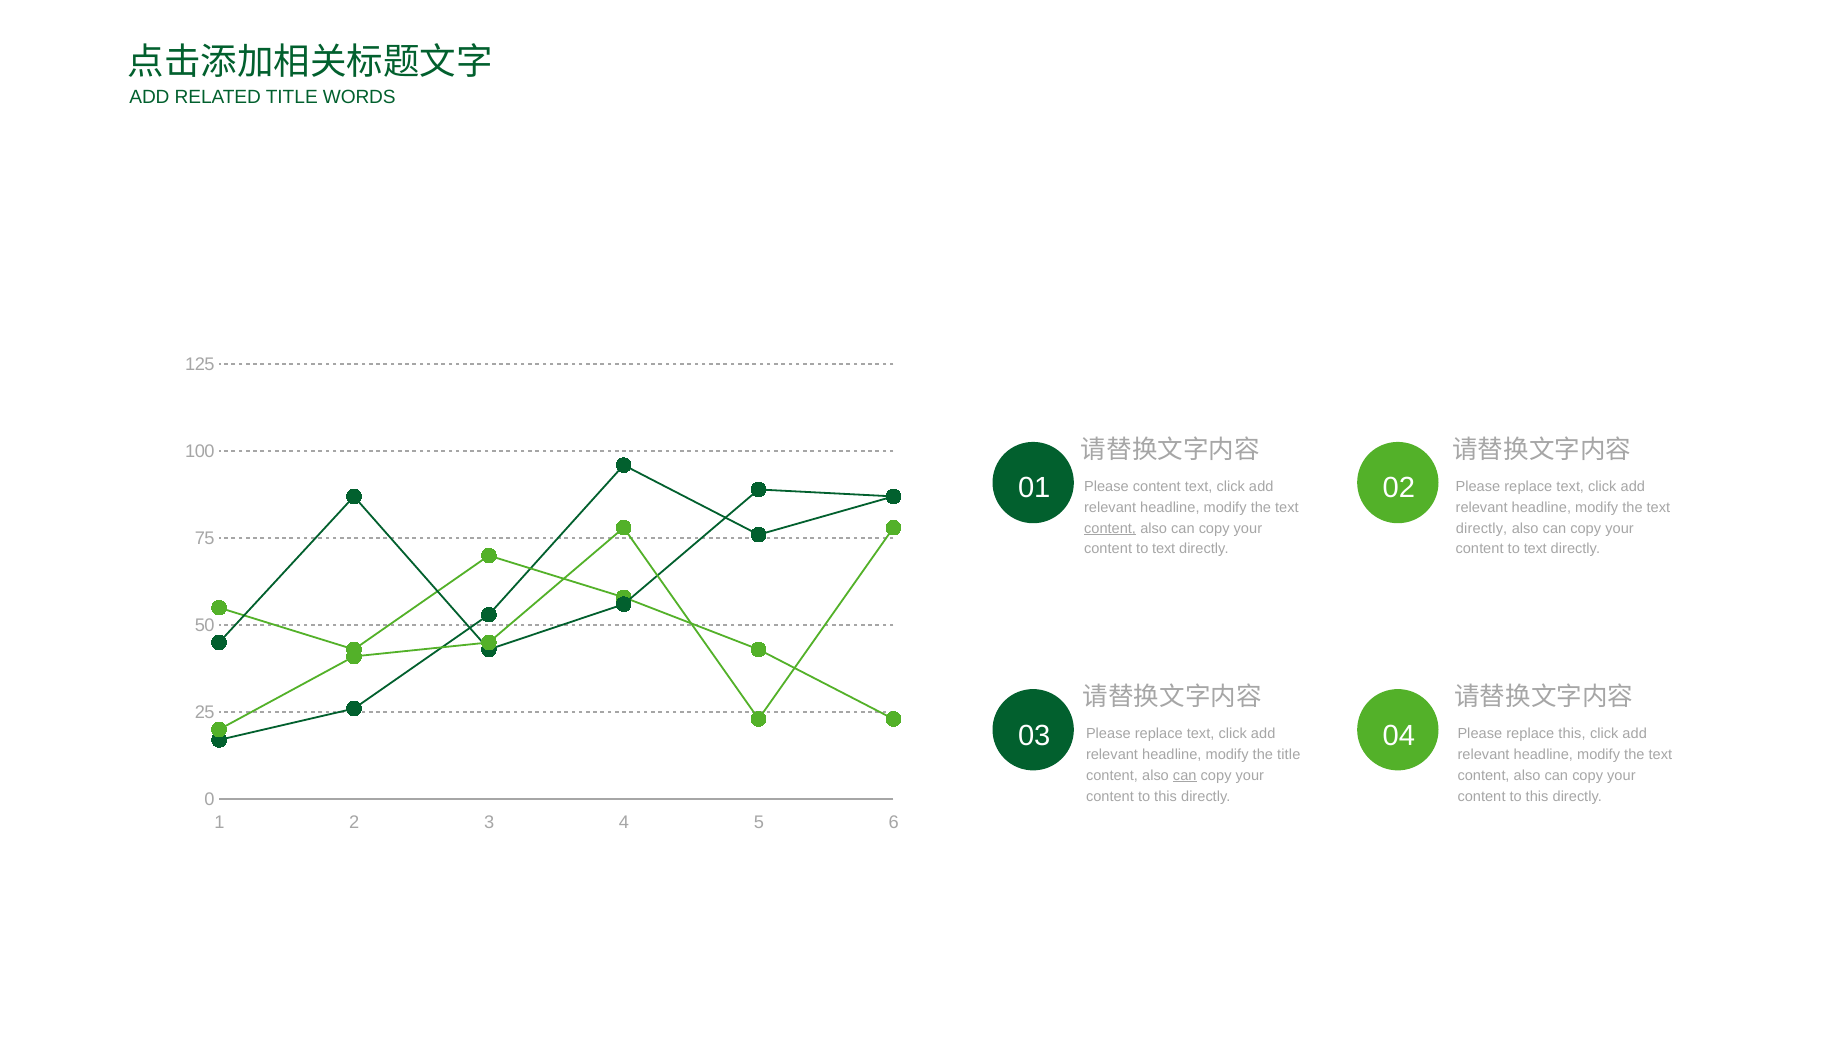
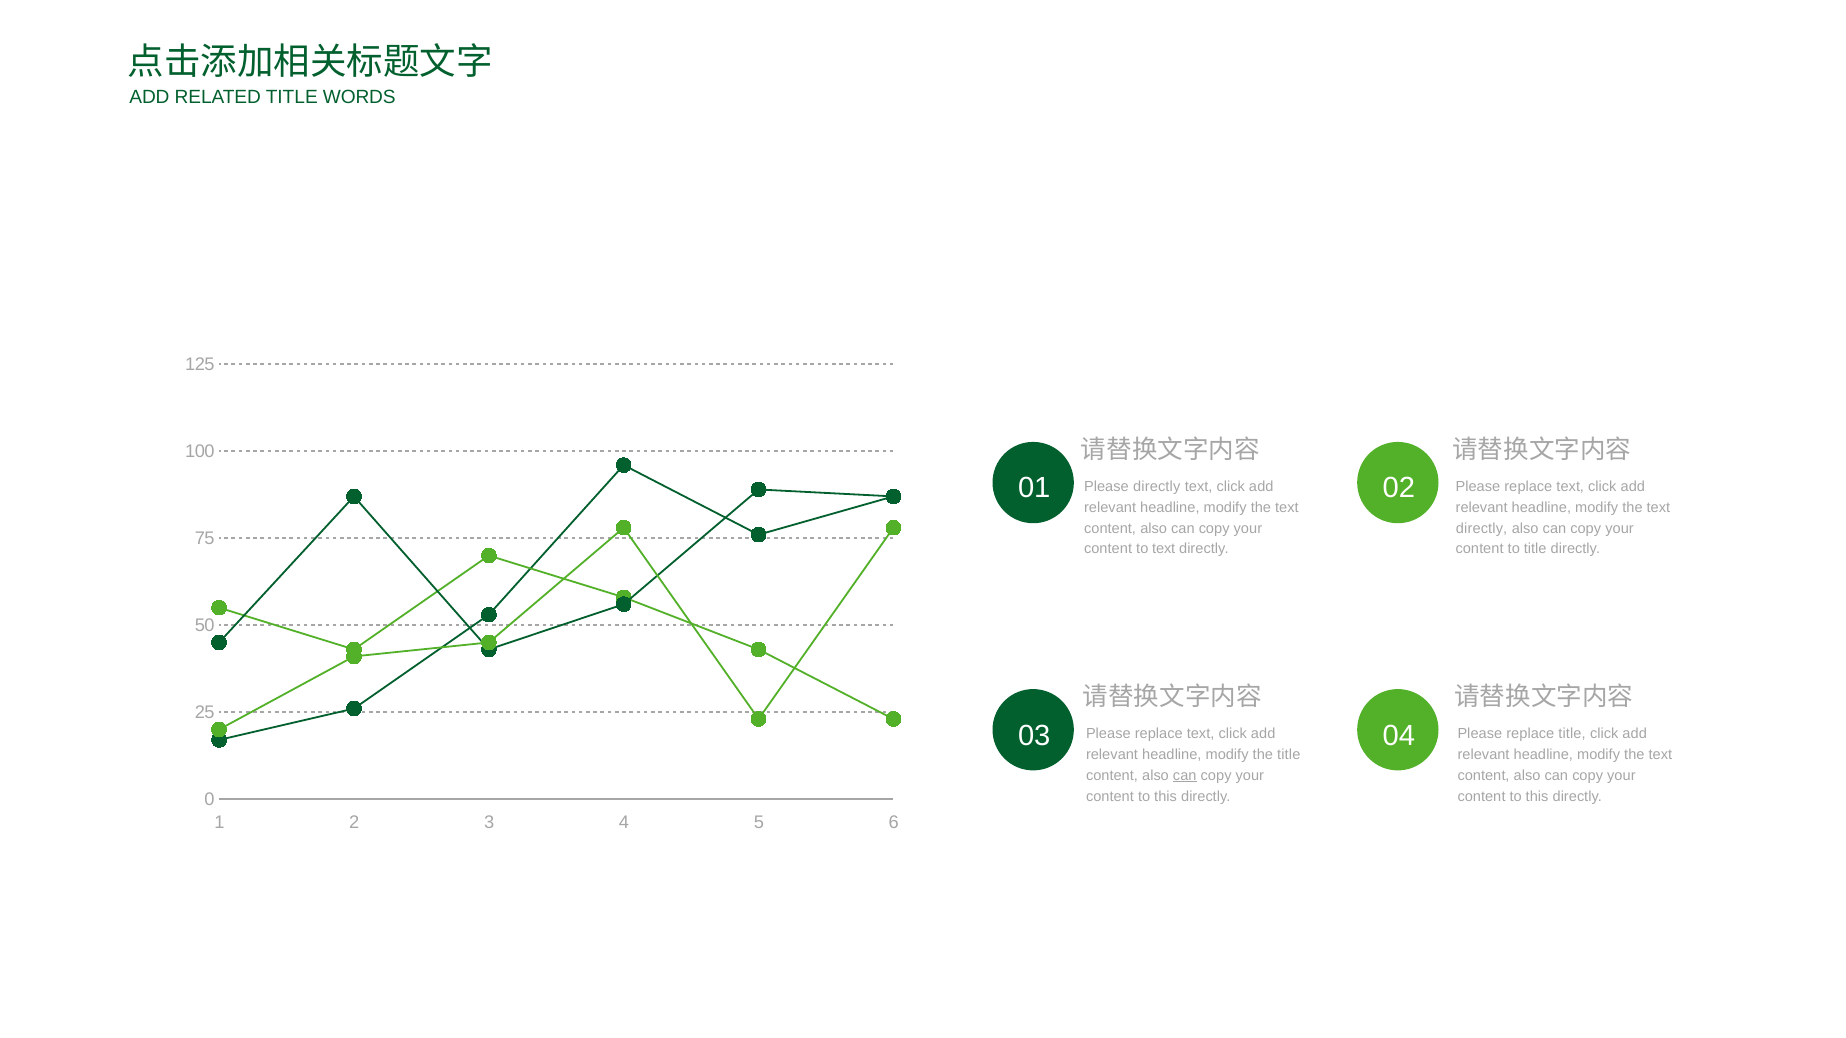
Please content: content -> directly
content at (1110, 528) underline: present -> none
text at (1535, 549): text -> title
replace this: this -> title
